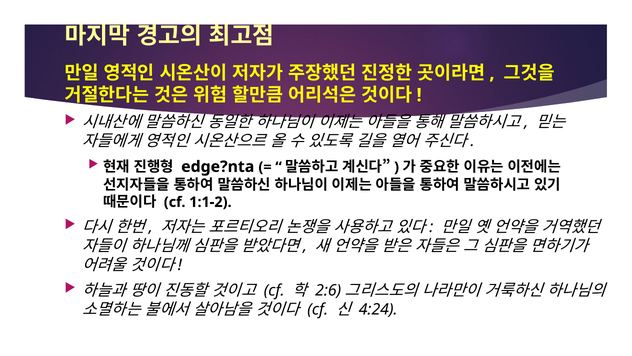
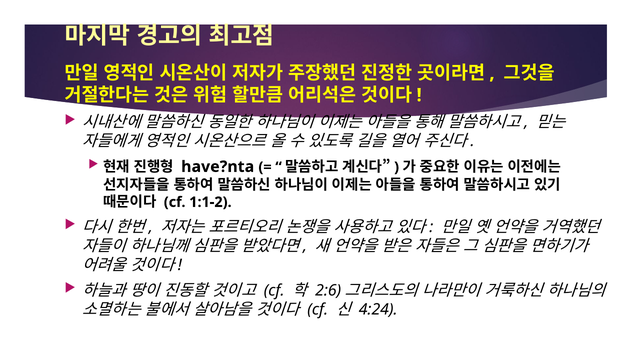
edge?nta: edge?nta -> have?nta
